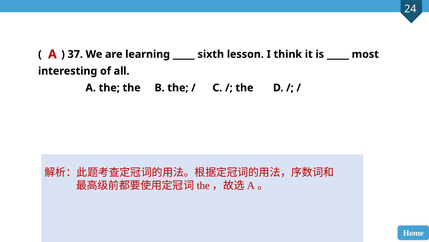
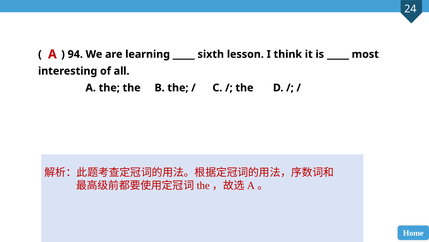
37: 37 -> 94
